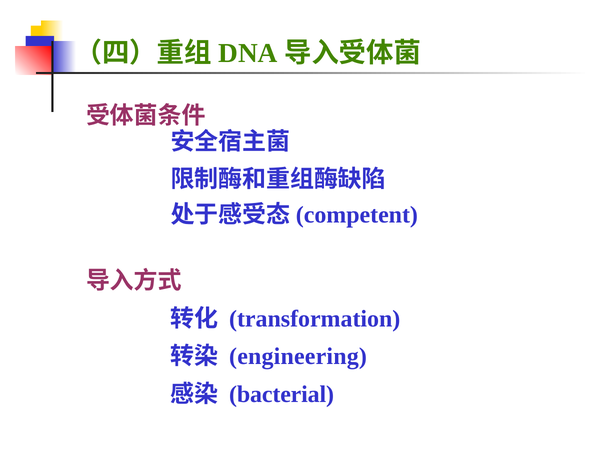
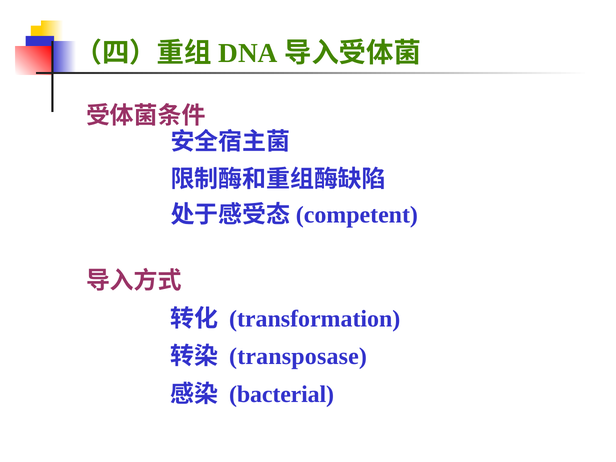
engineering: engineering -> transposase
